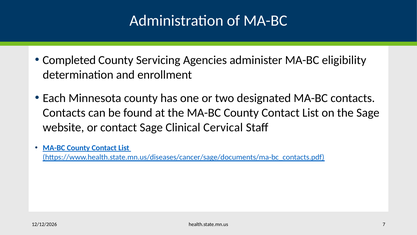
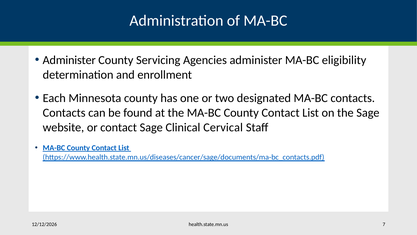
Completed at (69, 60): Completed -> Administer
